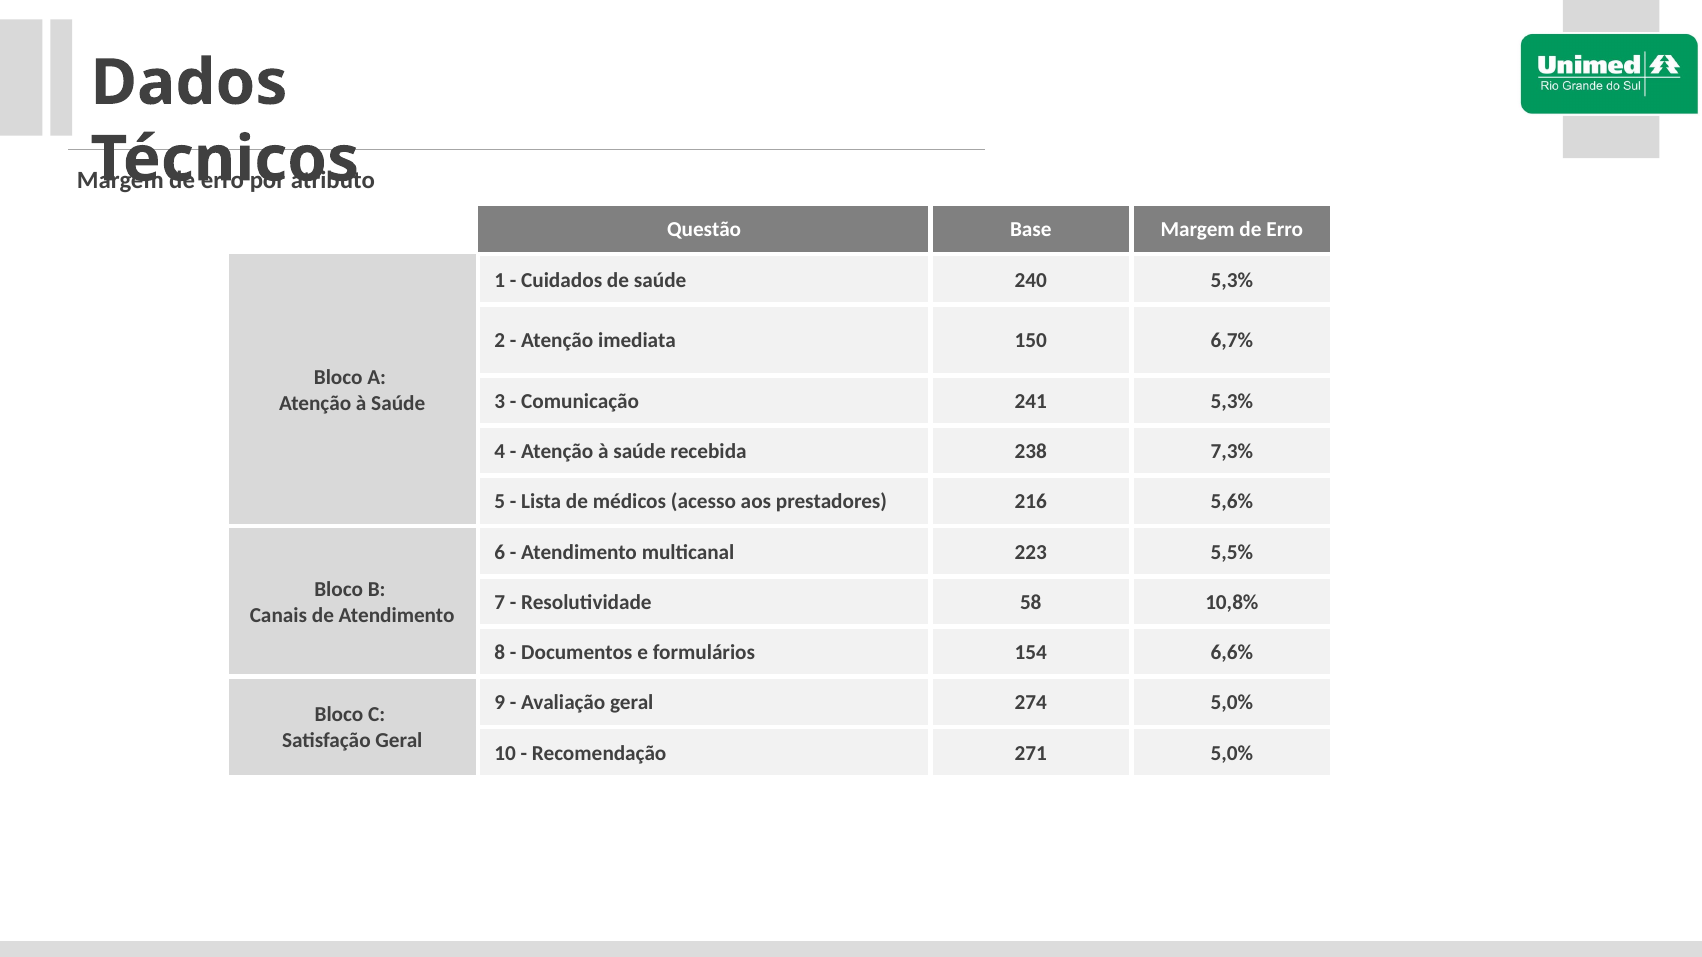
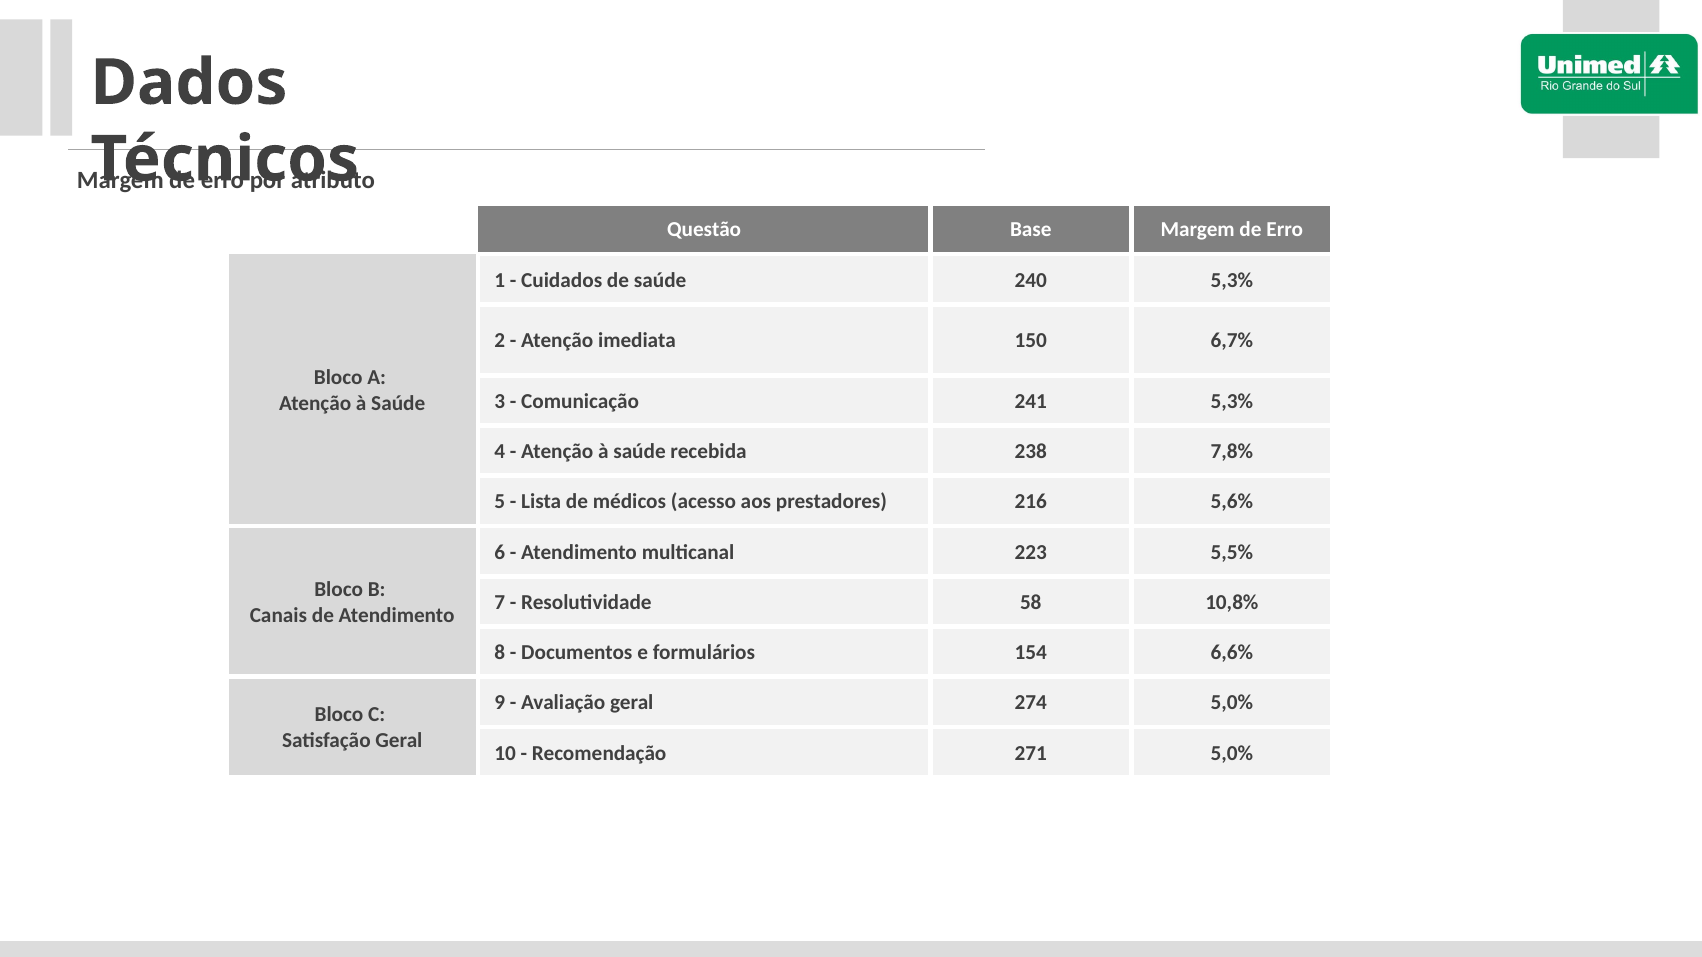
7,3%: 7,3% -> 7,8%
